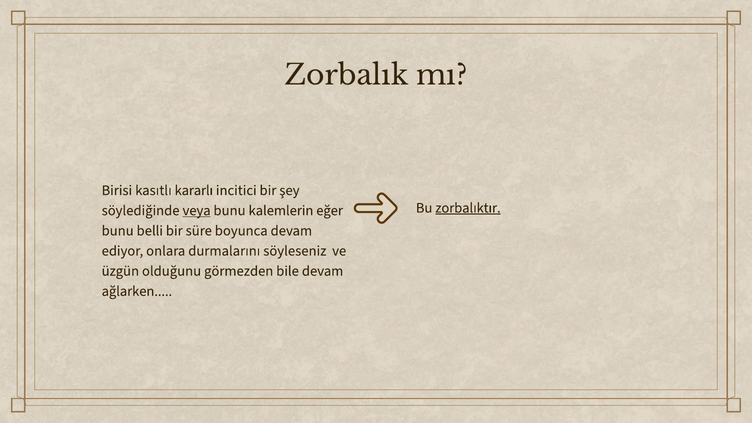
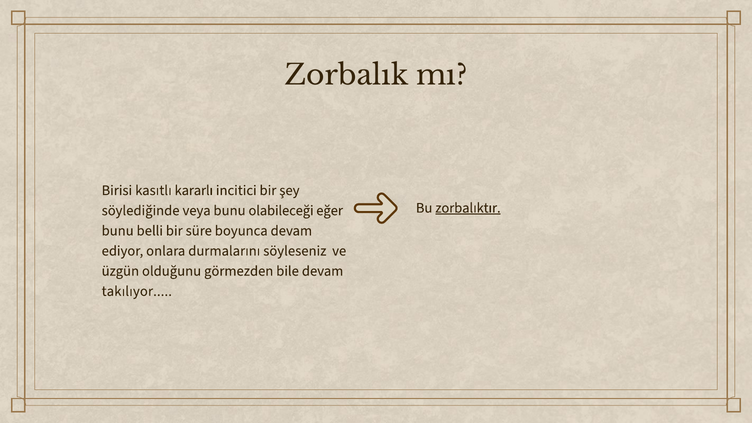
veya underline: present -> none
kalemlerin: kalemlerin -> olabileceği
ağlarken: ağlarken -> takılıyor
